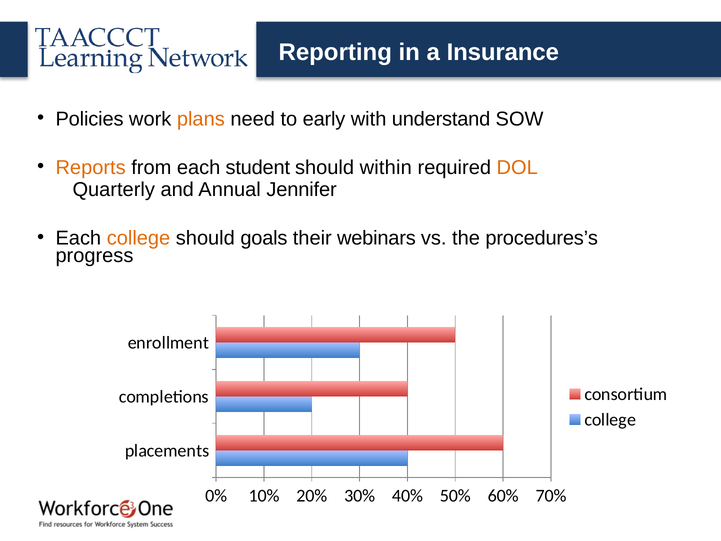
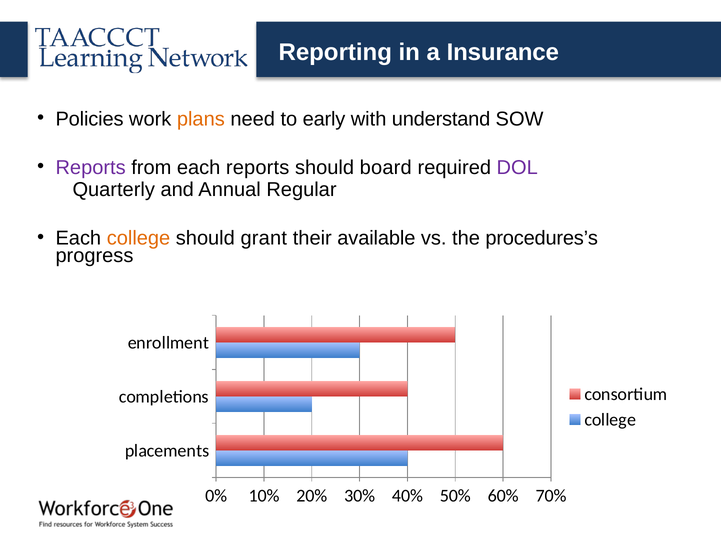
Reports at (91, 167) colour: orange -> purple
each student: student -> reports
within: within -> board
DOL colour: orange -> purple
Jennifer: Jennifer -> Regular
goals: goals -> grant
webinars: webinars -> available
